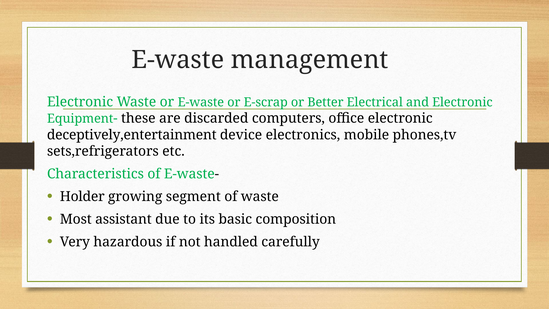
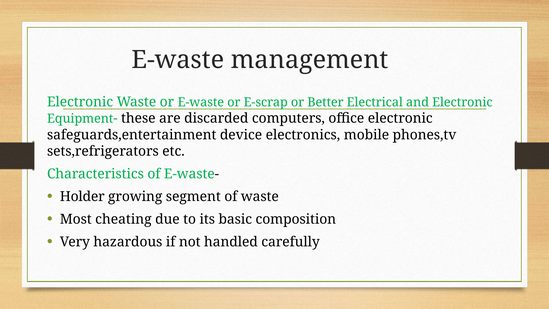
deceptively,entertainment: deceptively,entertainment -> safeguards,entertainment
assistant: assistant -> cheating
